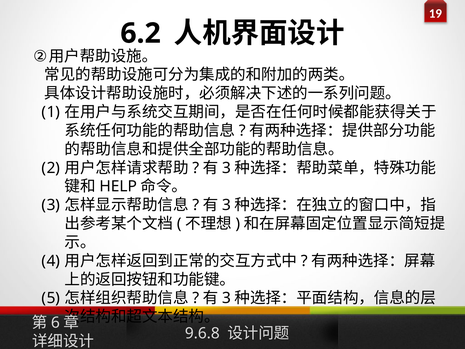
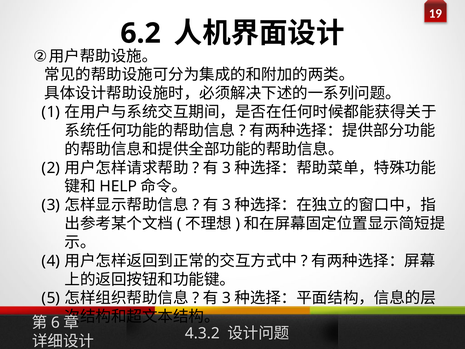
9.6.8: 9.6.8 -> 4.3.2
